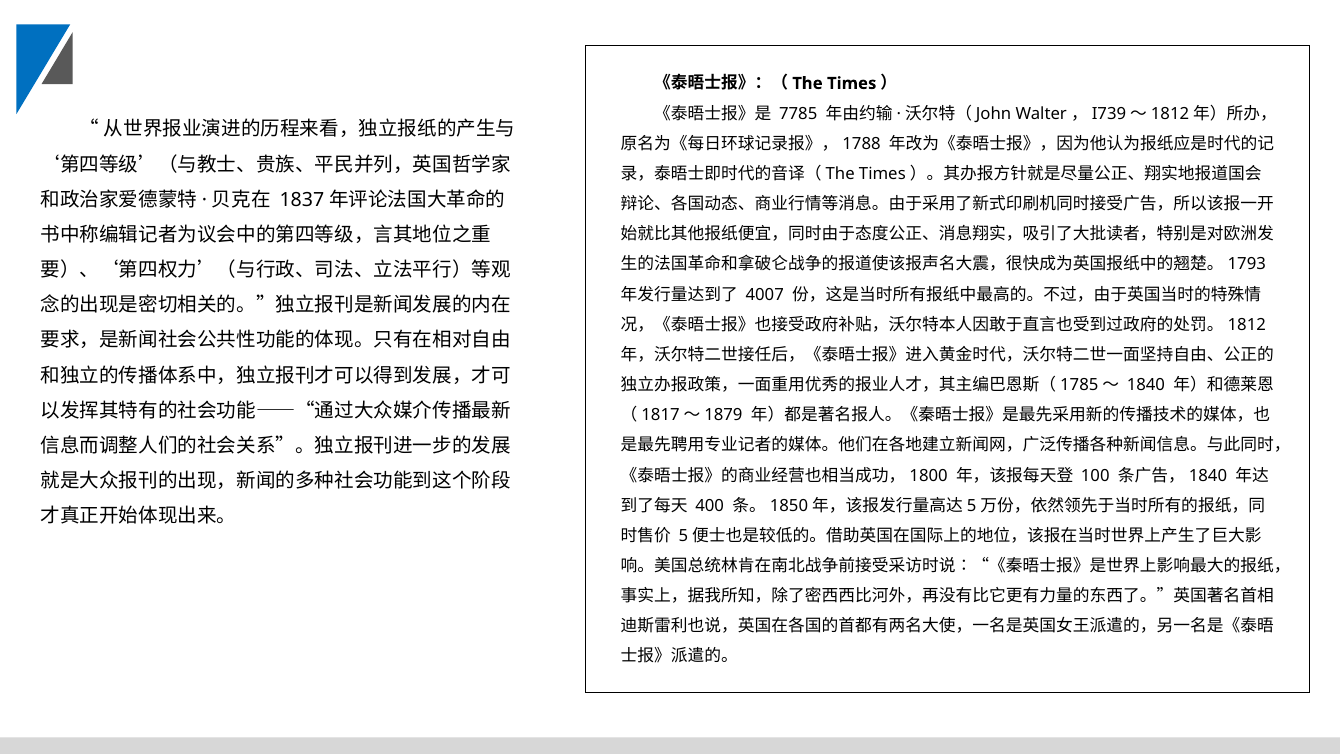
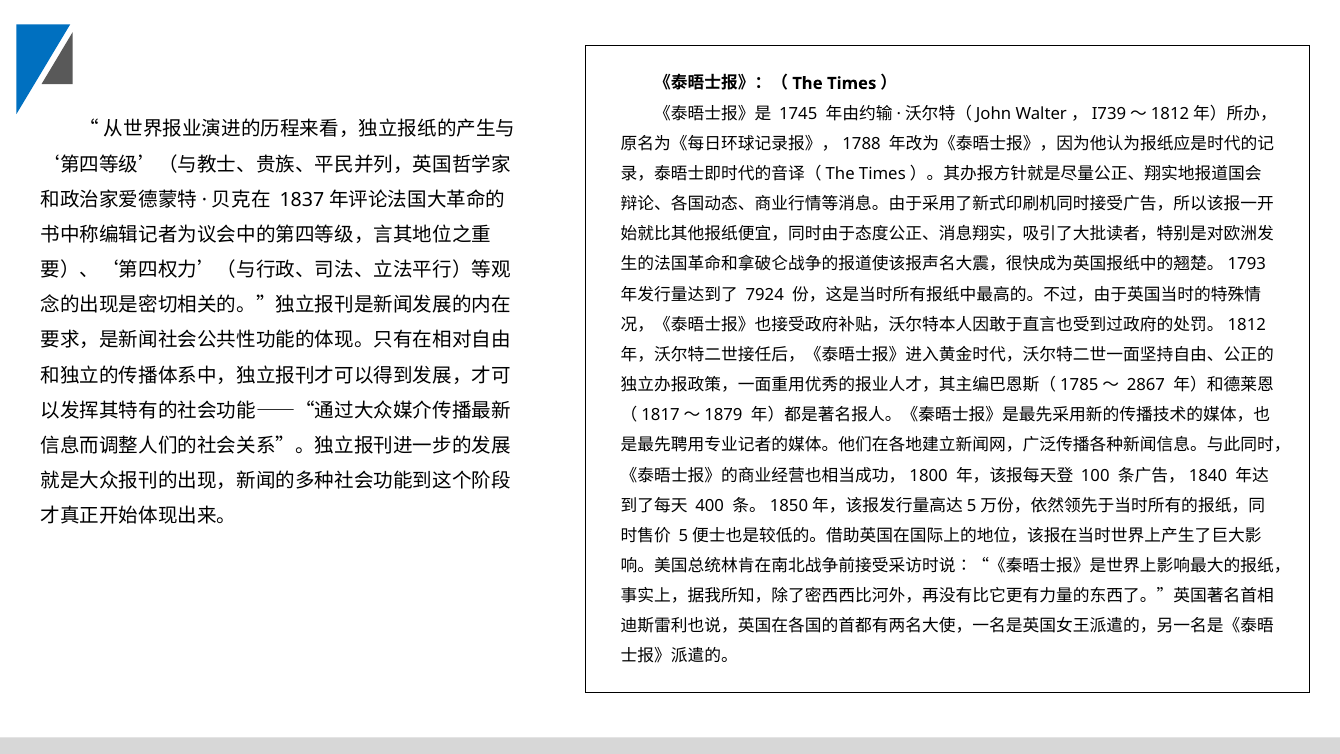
7785: 7785 -> 1745
4007: 4007 -> 7924
1840: 1840 -> 2867
